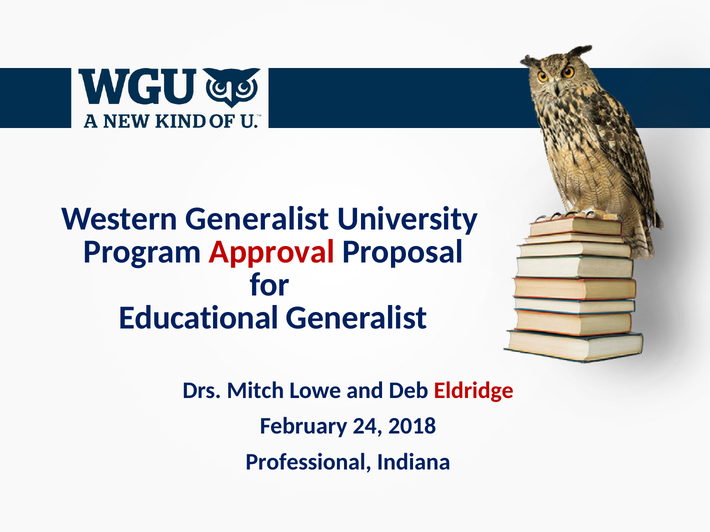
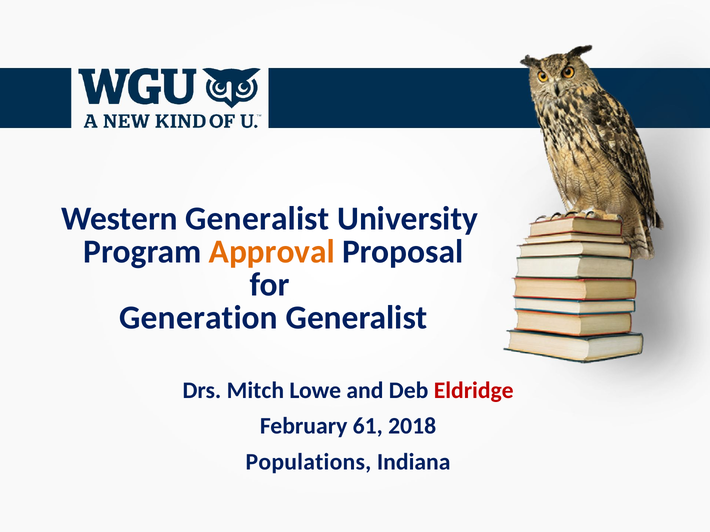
Approval colour: red -> orange
Educational: Educational -> Generation
24: 24 -> 61
Professional: Professional -> Populations
